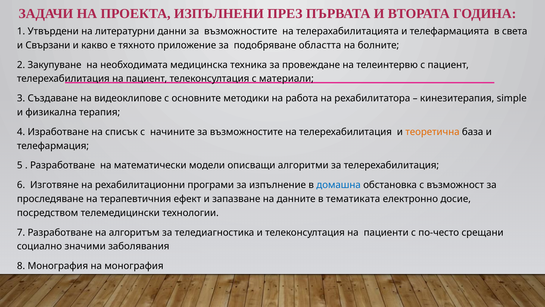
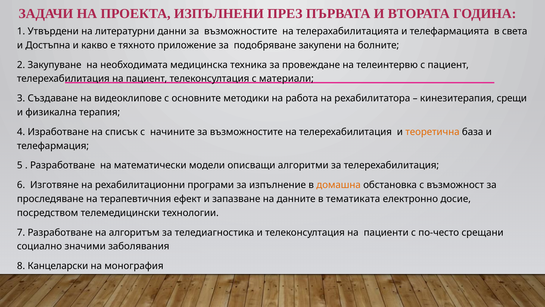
Свързани: Свързани -> Достъпна
областта: областта -> закупени
simple: simple -> срещи
домашна colour: blue -> orange
8 Монография: Монография -> Канцеларски
